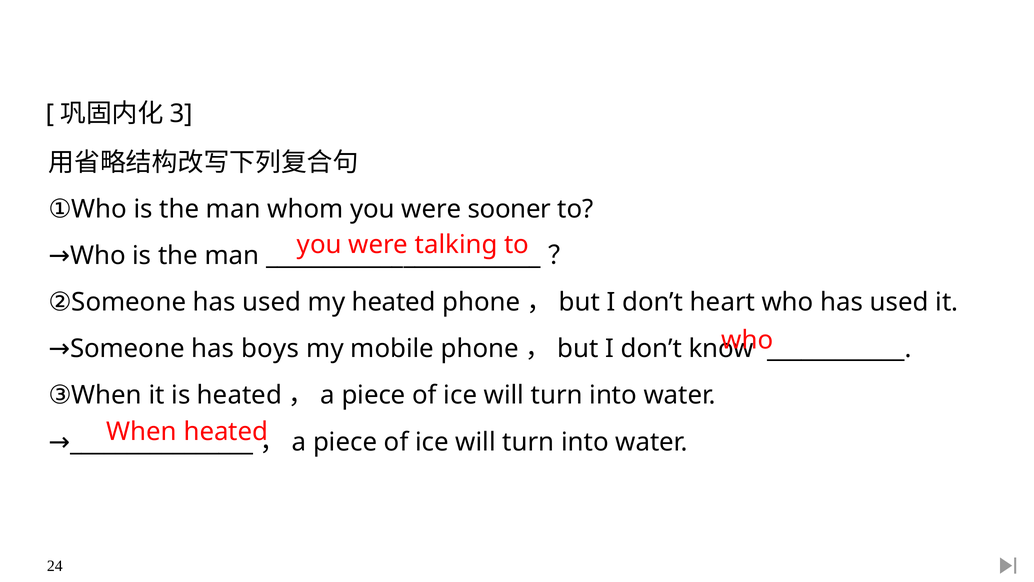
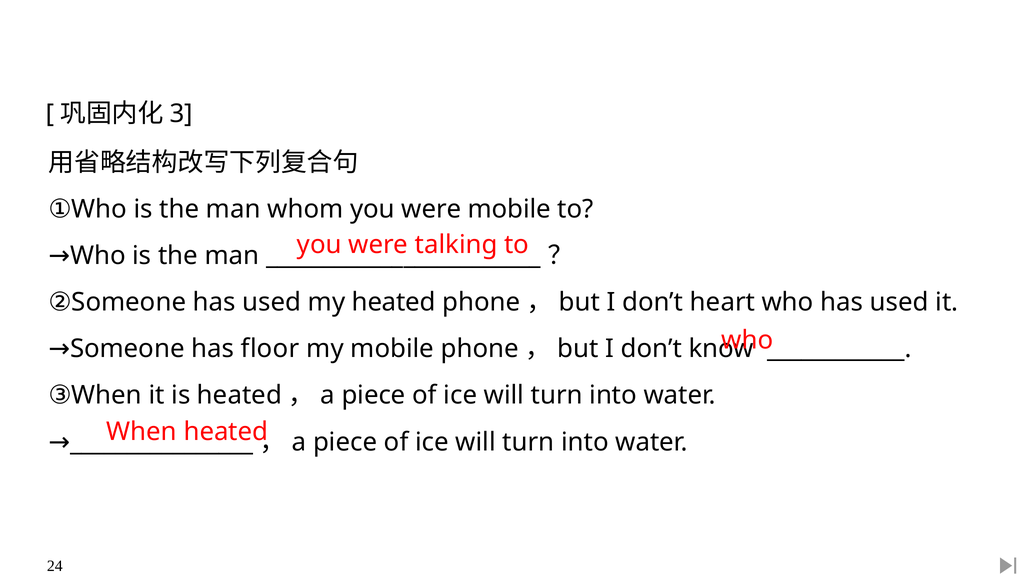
were sooner: sooner -> mobile
boys: boys -> floor
